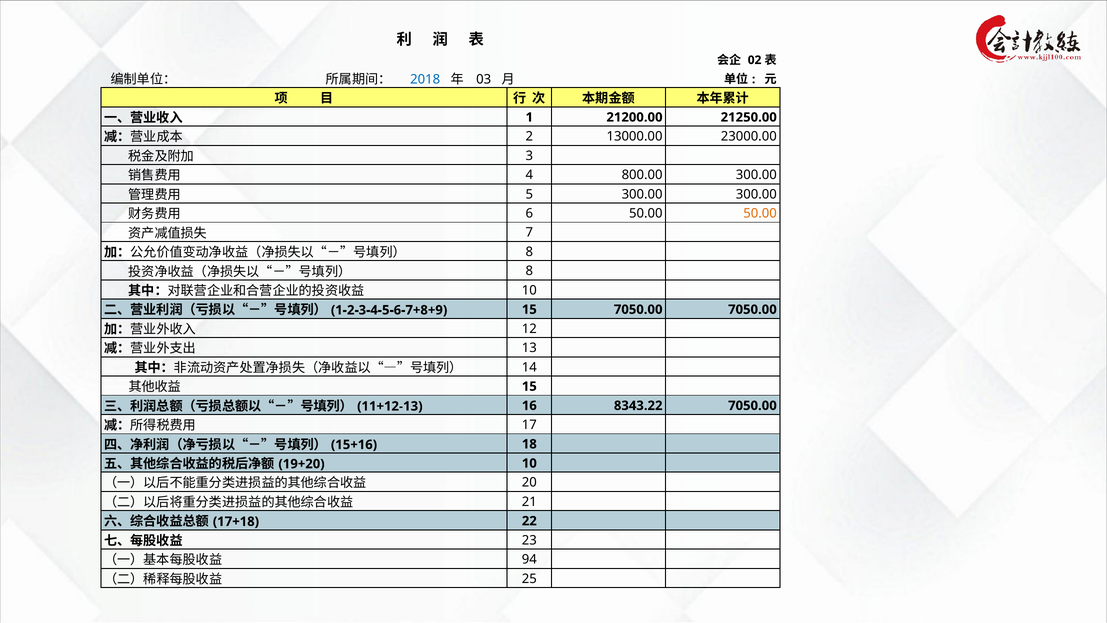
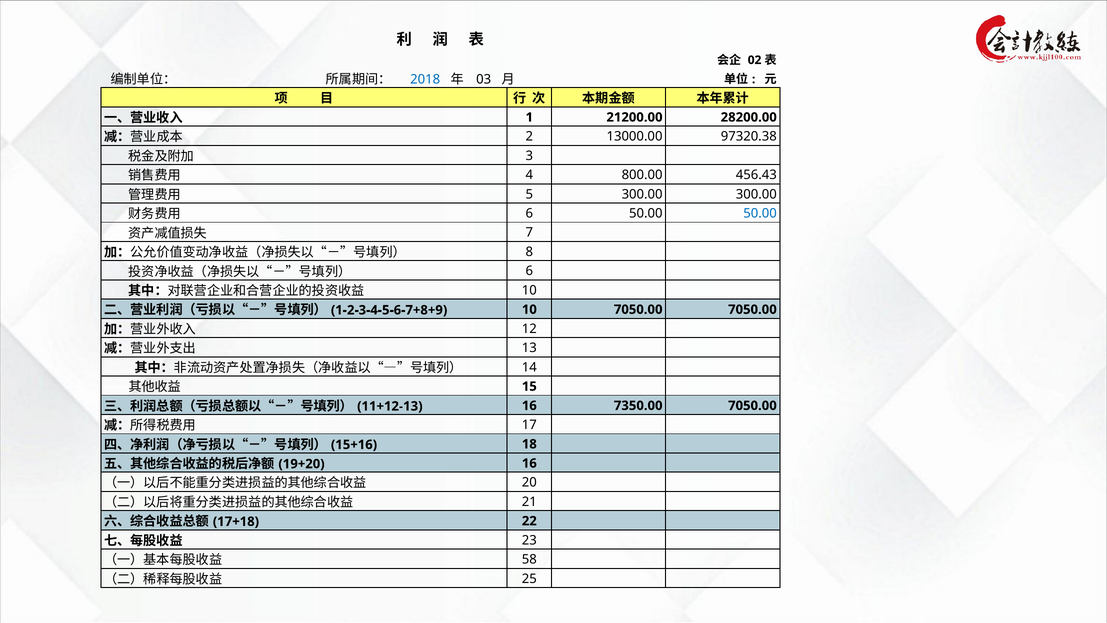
21250.00: 21250.00 -> 28200.00
23000.00: 23000.00 -> 97320.38
800.00 300.00: 300.00 -> 456.43
50.00 at (760, 213) colour: orange -> blue
8 at (529, 271): 8 -> 6
15 at (529, 309): 15 -> 10
8343.22: 8343.22 -> 7350.00
10 at (529, 463): 10 -> 16
94: 94 -> 58
